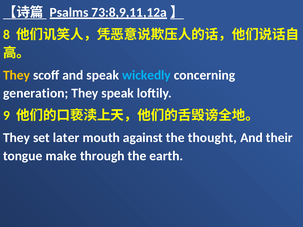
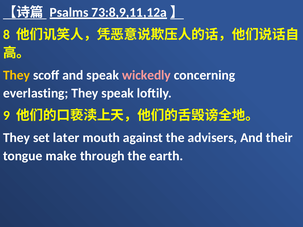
wickedly colour: light blue -> pink
generation: generation -> everlasting
thought: thought -> advisers
